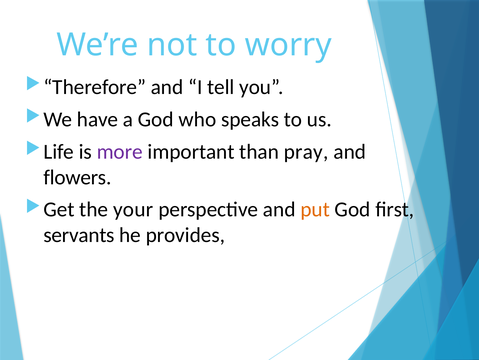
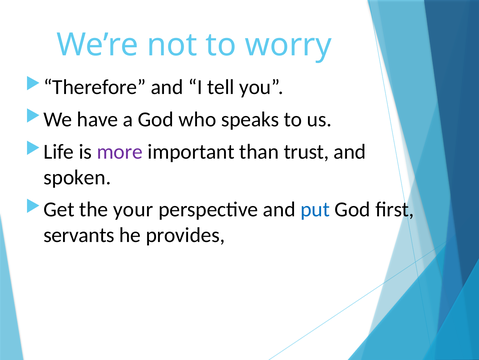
pray: pray -> trust
flowers: flowers -> spoken
put colour: orange -> blue
